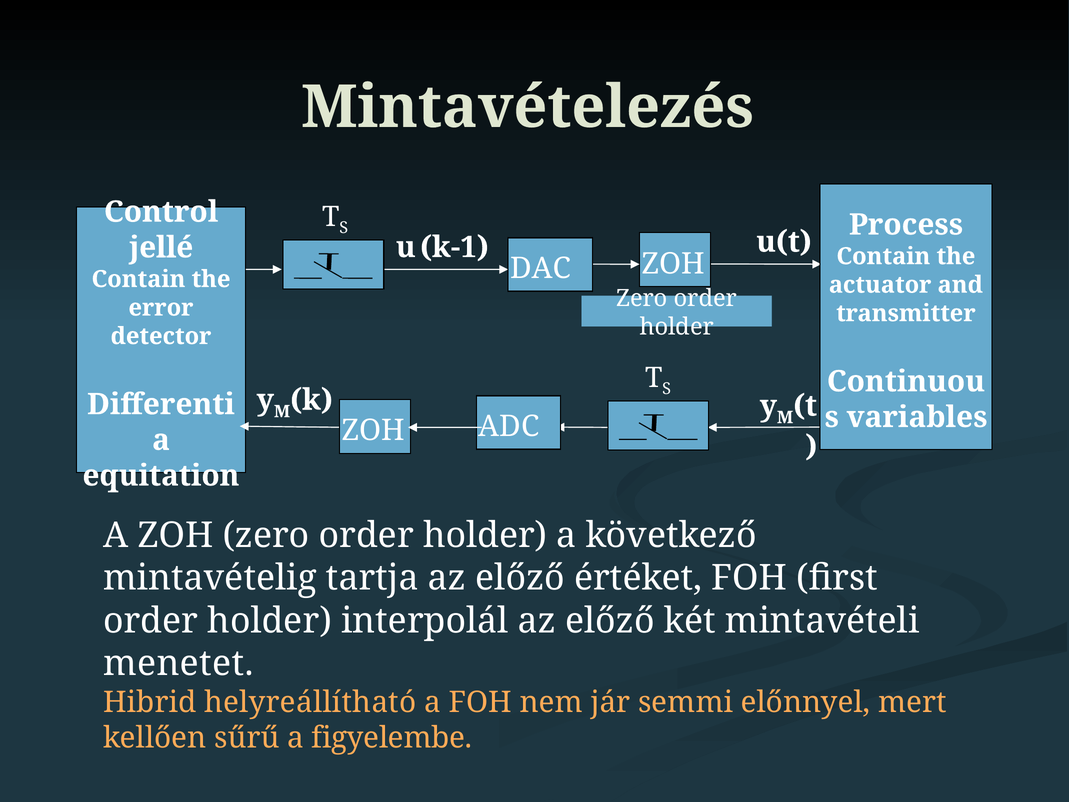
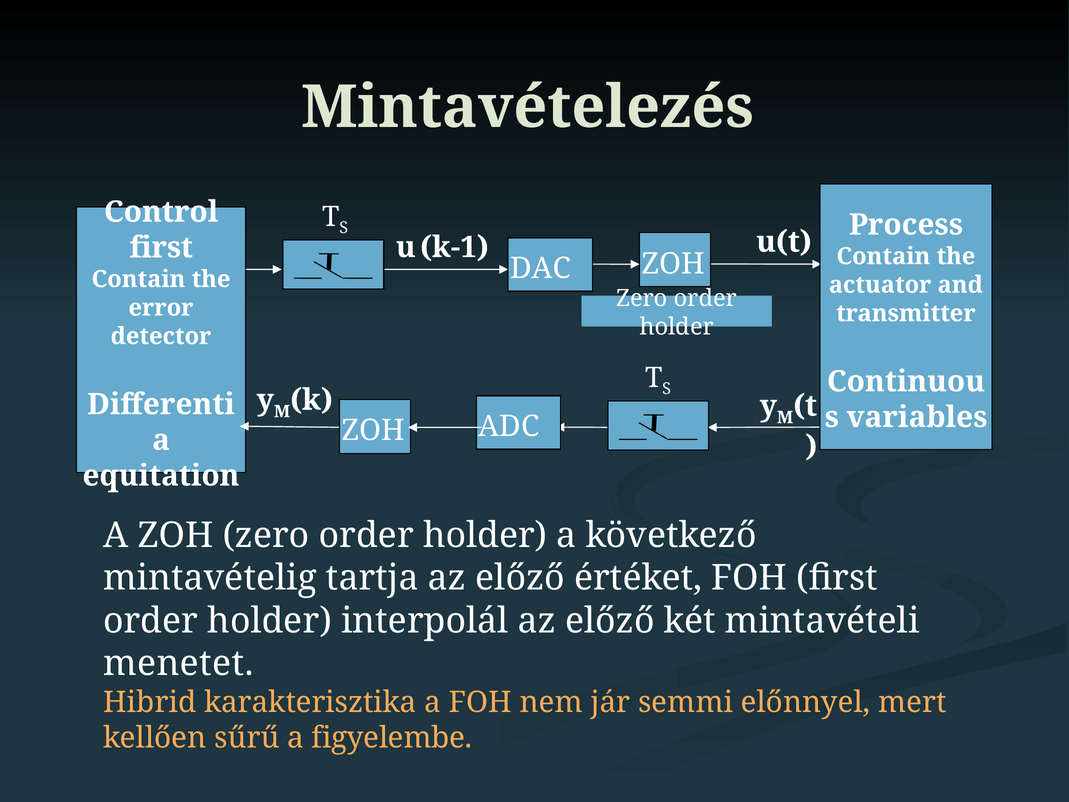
jellé at (161, 248): jellé -> first
helyreállítható: helyreállítható -> karakterisztika
